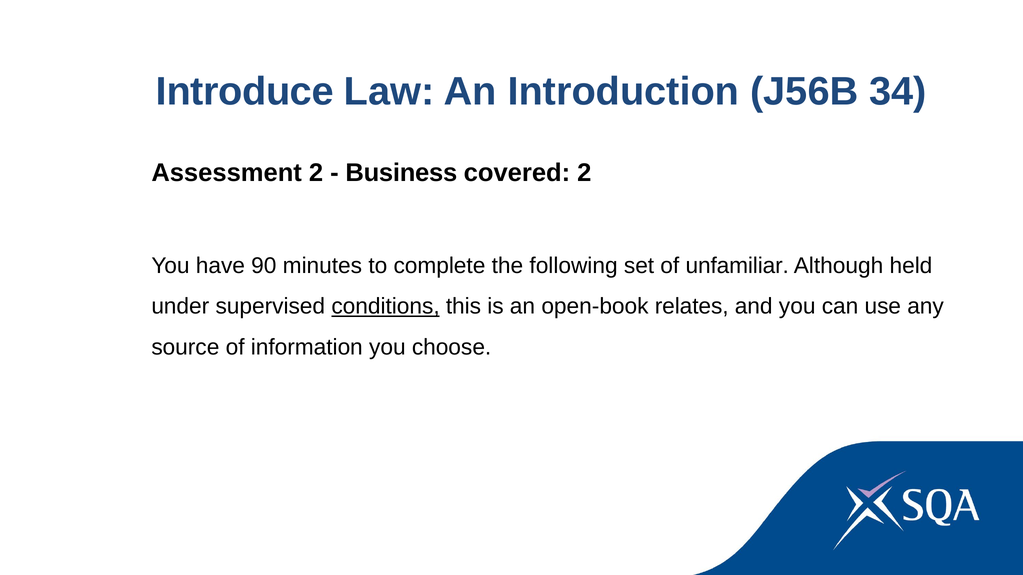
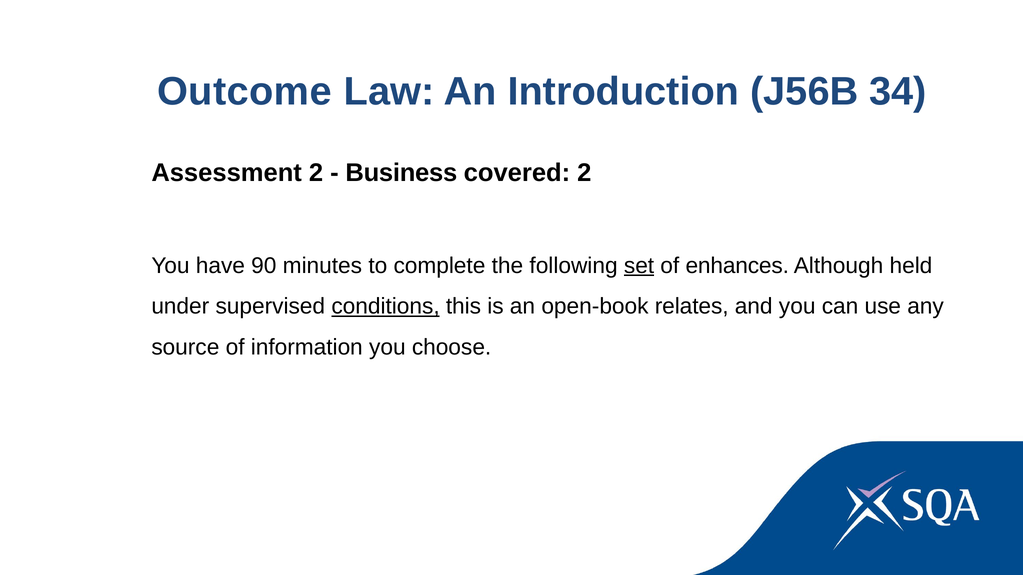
Introduce: Introduce -> Outcome
set underline: none -> present
unfamiliar: unfamiliar -> enhances
